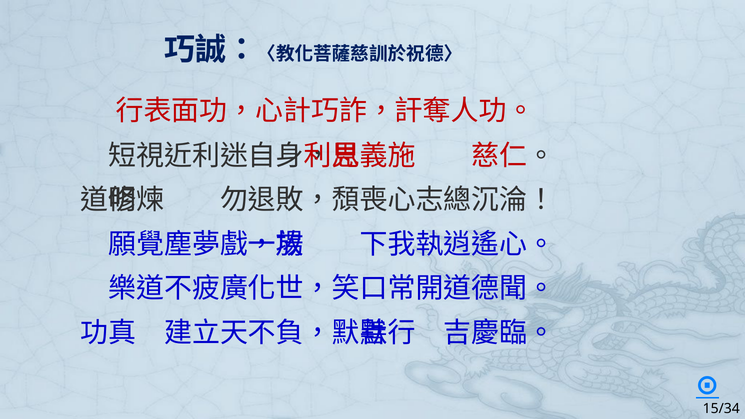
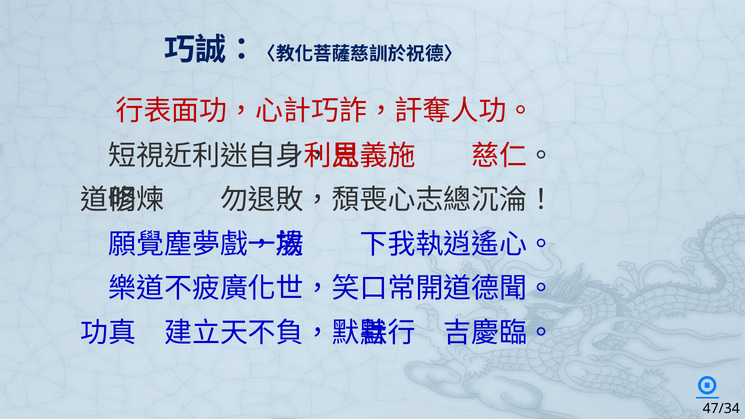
15/34: 15/34 -> 47/34
